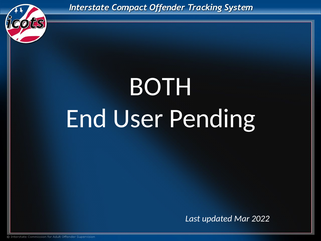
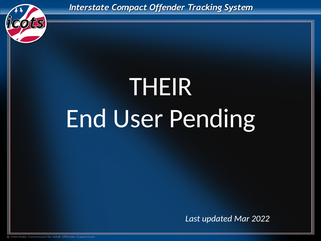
BOTH: BOTH -> THEIR
